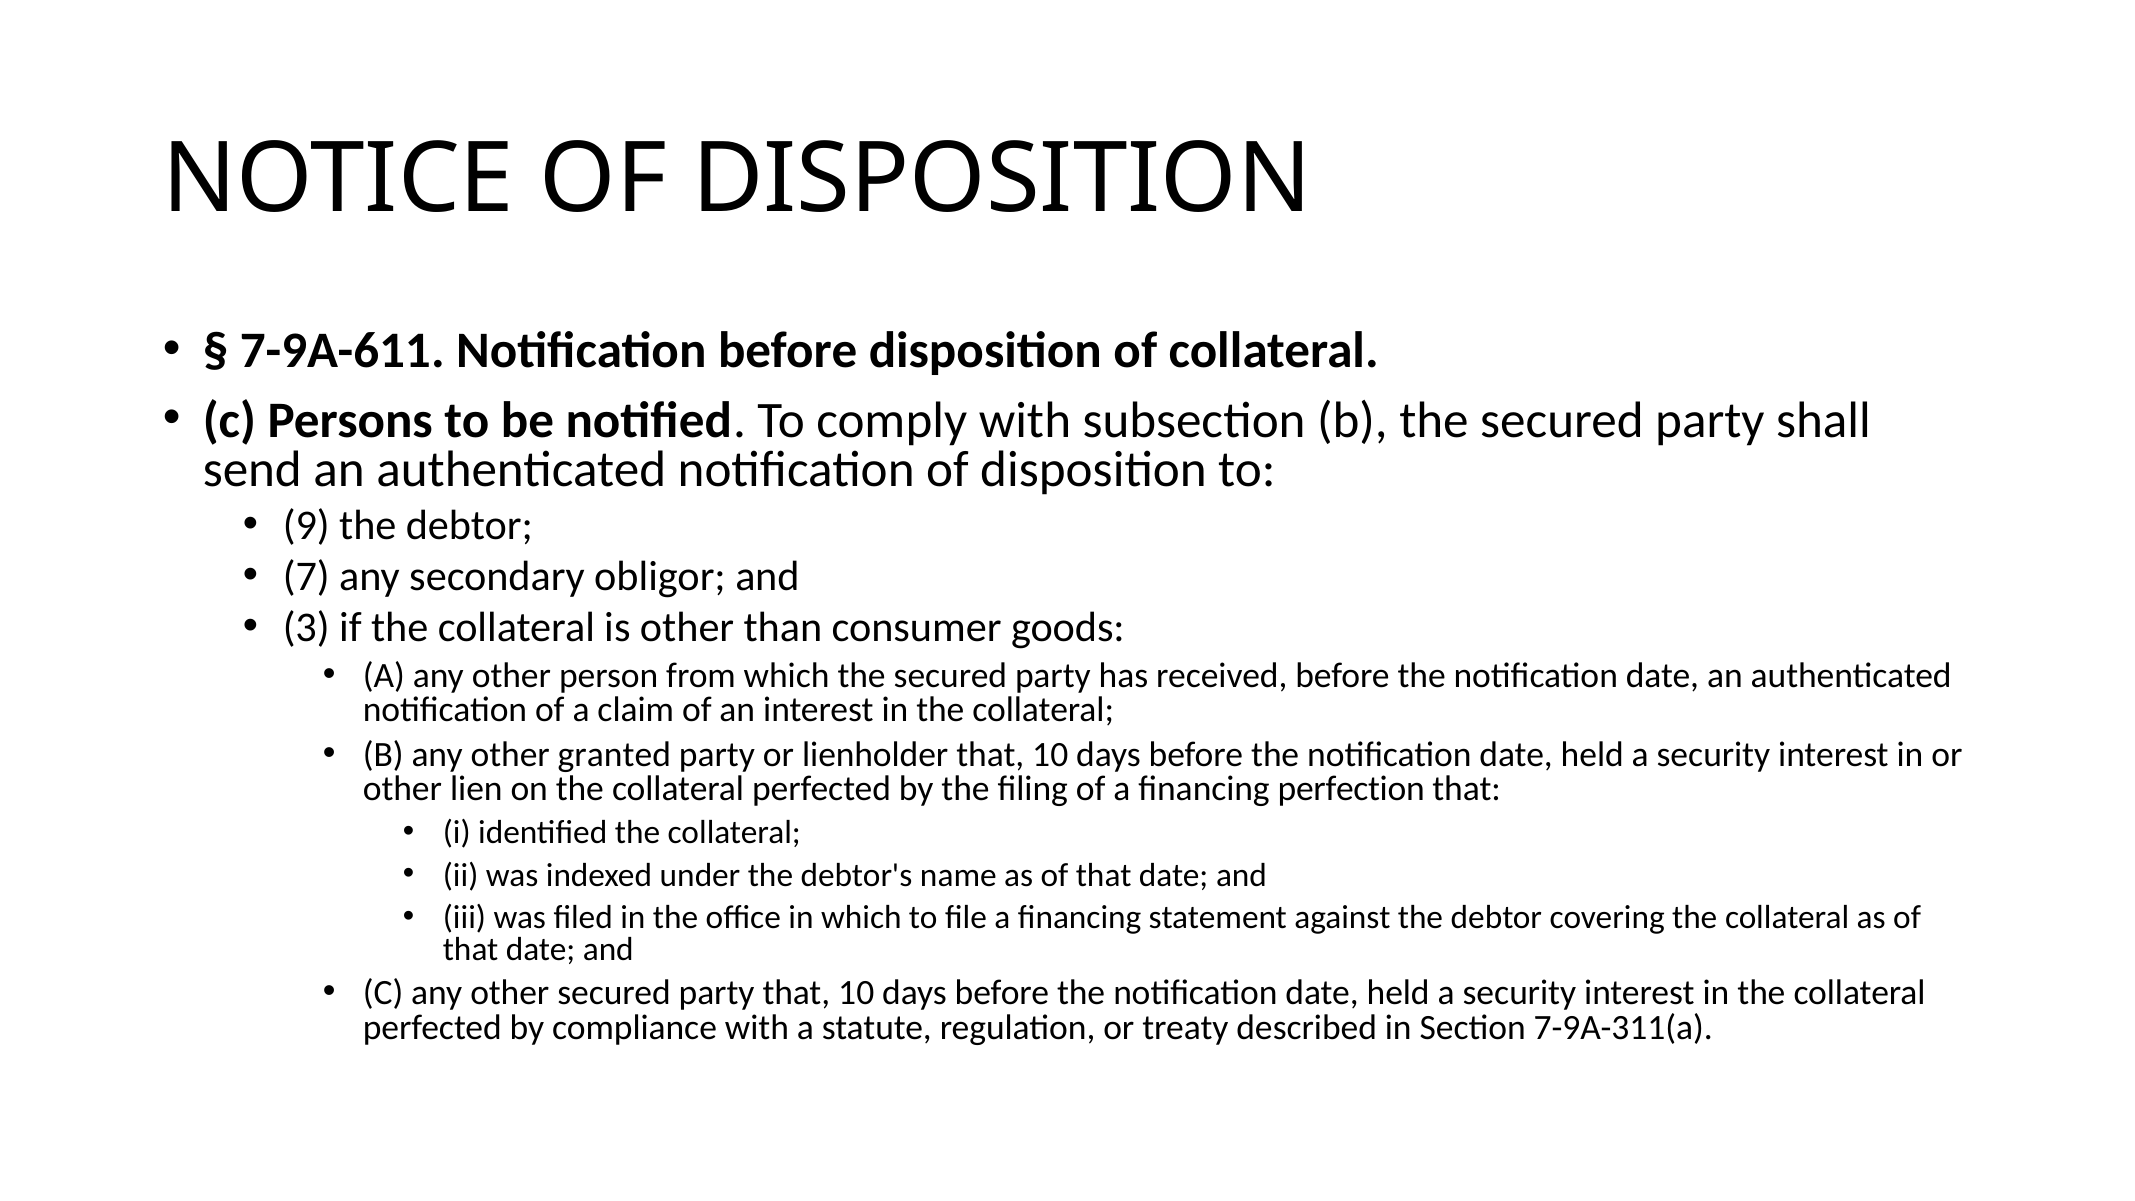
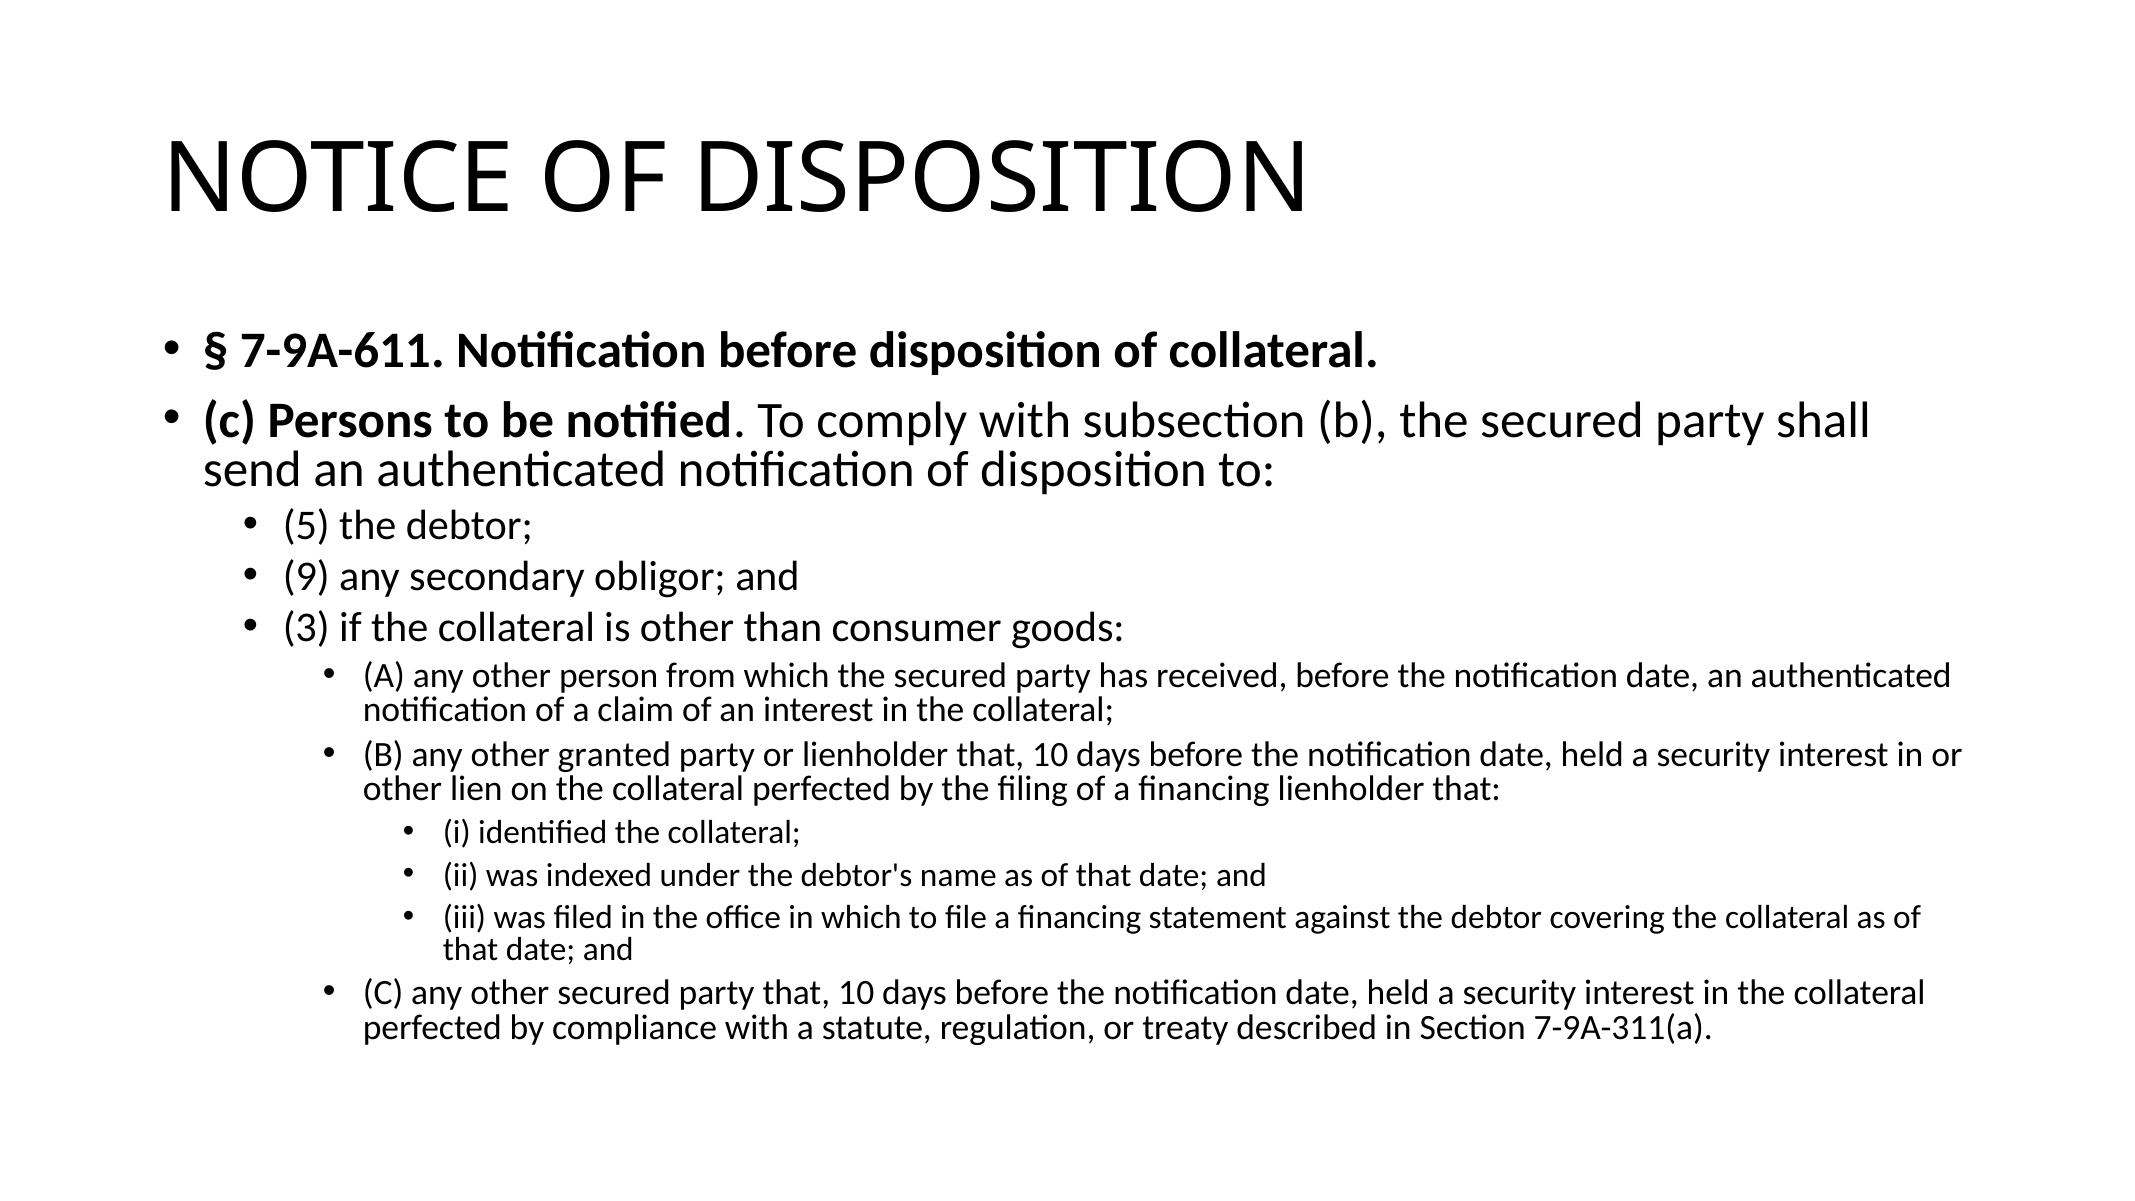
9: 9 -> 5
7: 7 -> 9
financing perfection: perfection -> lienholder
